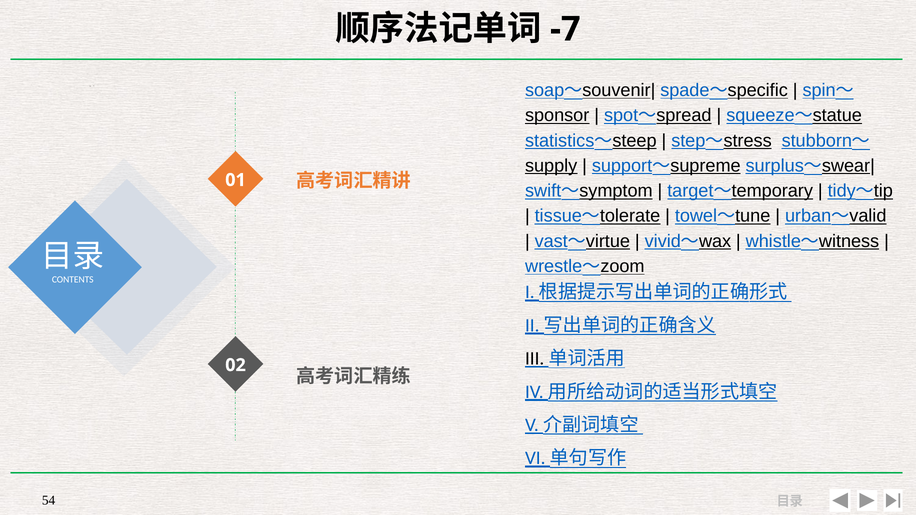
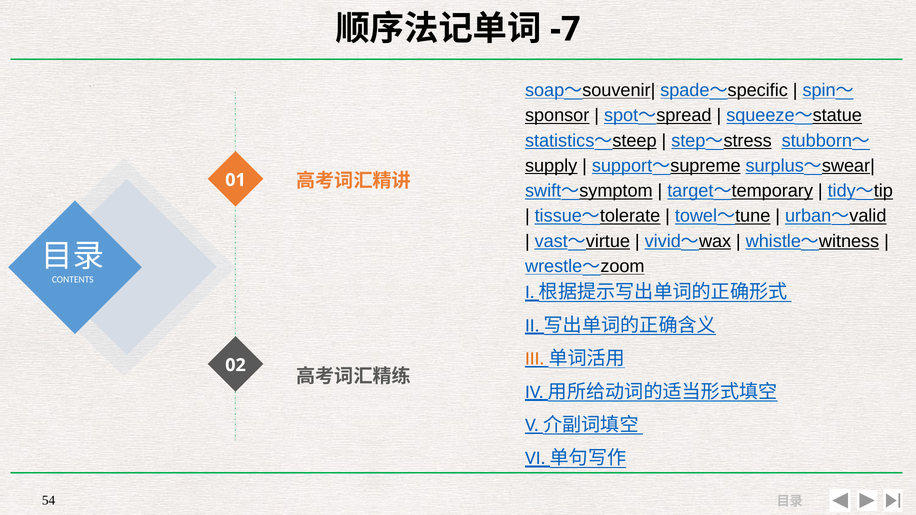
III colour: black -> orange
